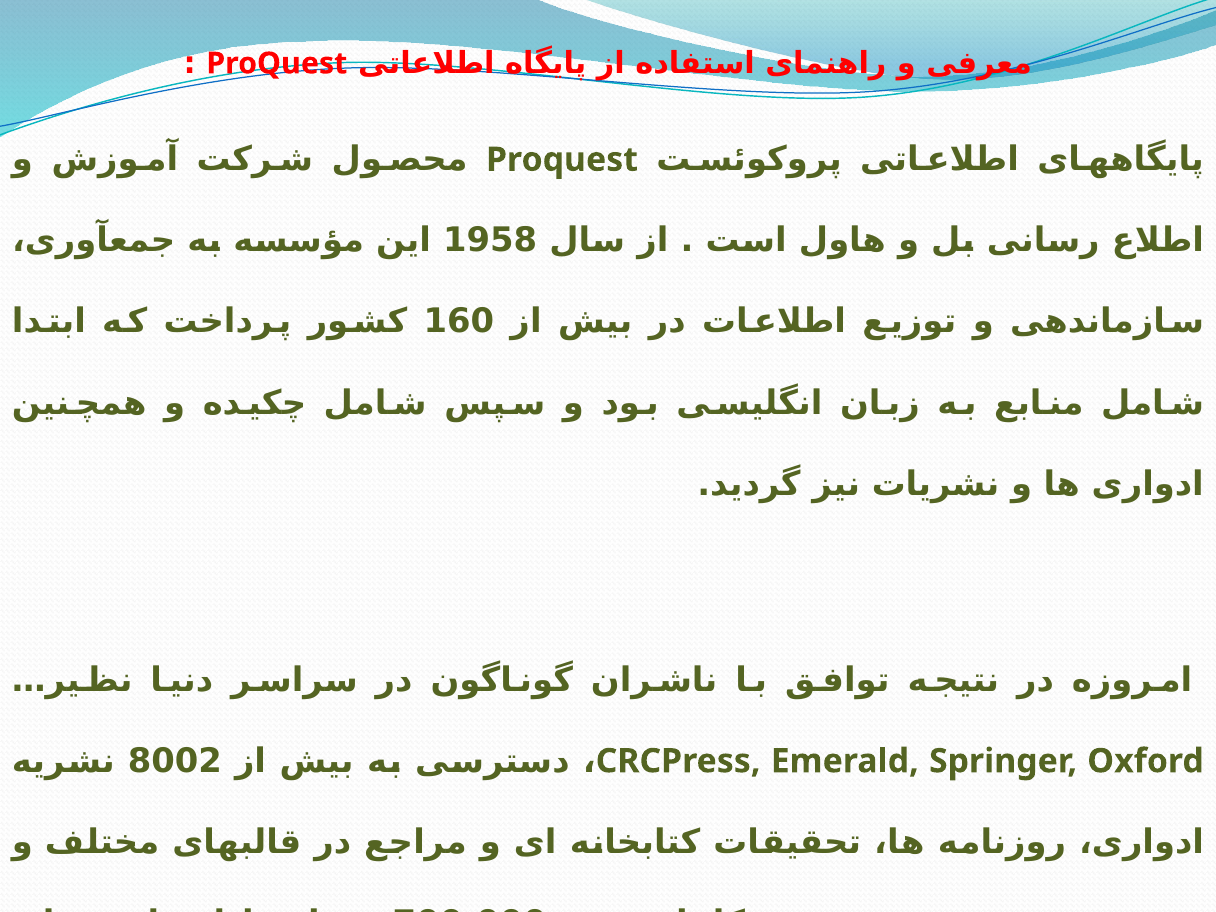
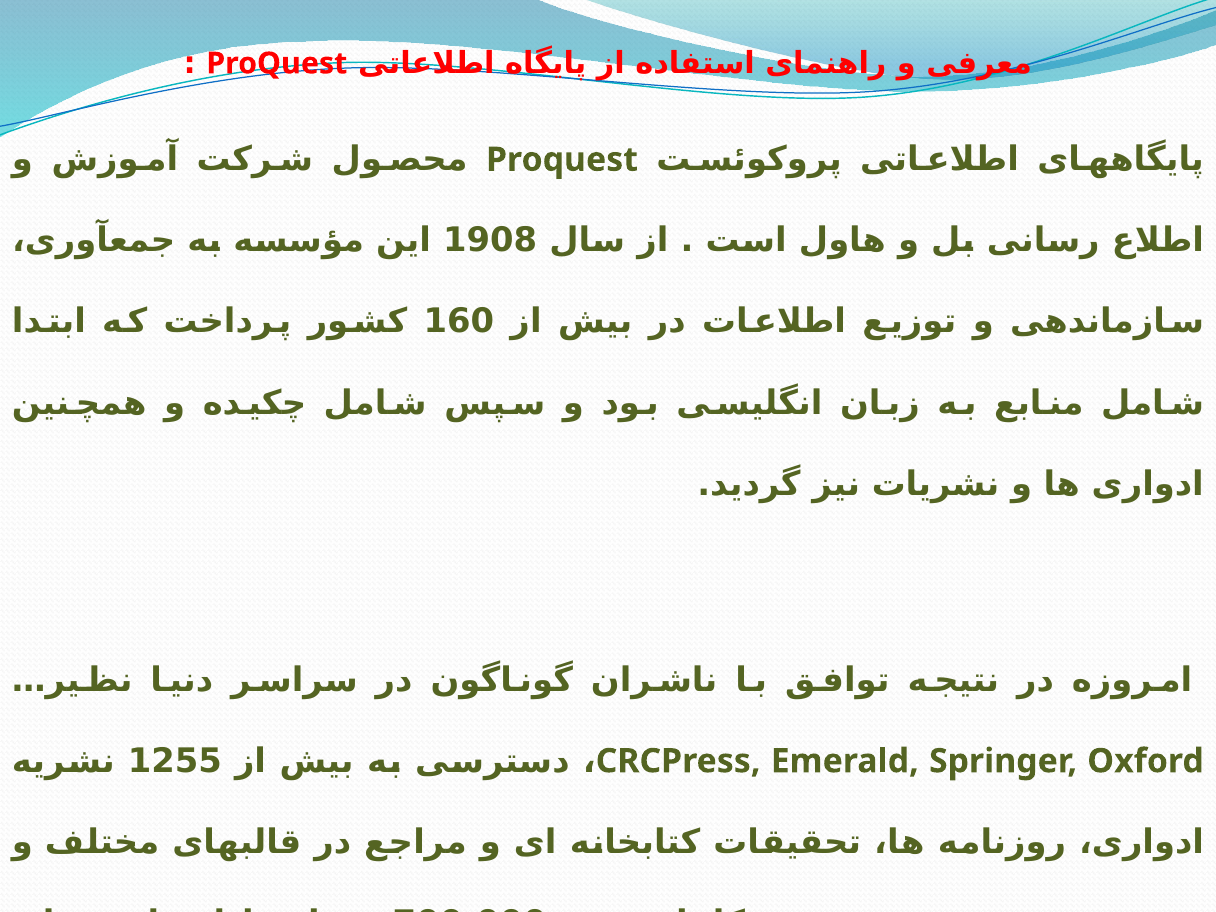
1958: 1958 -> 1908
8002: 8002 -> 1255
